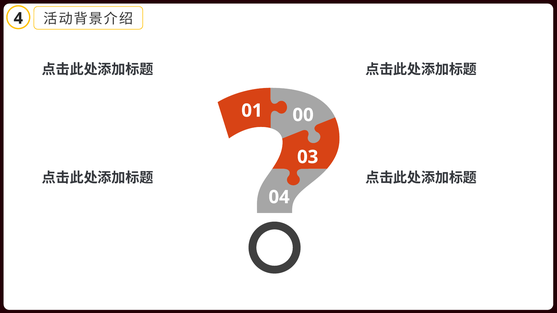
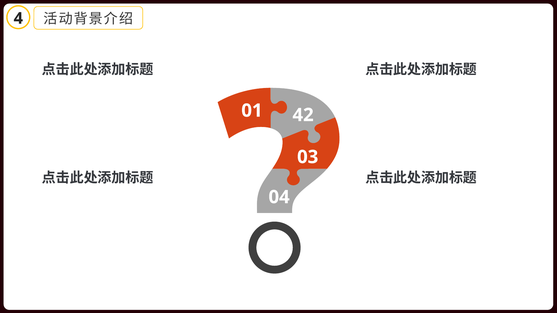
00: 00 -> 42
